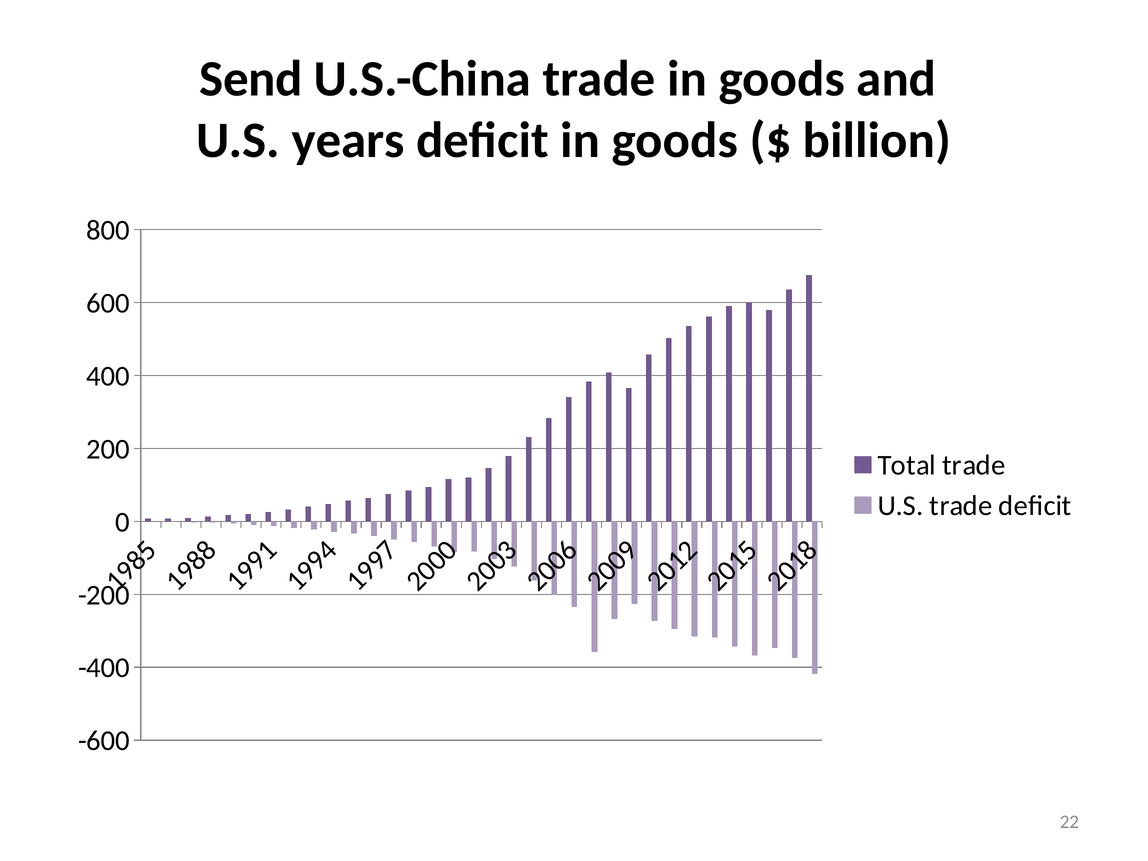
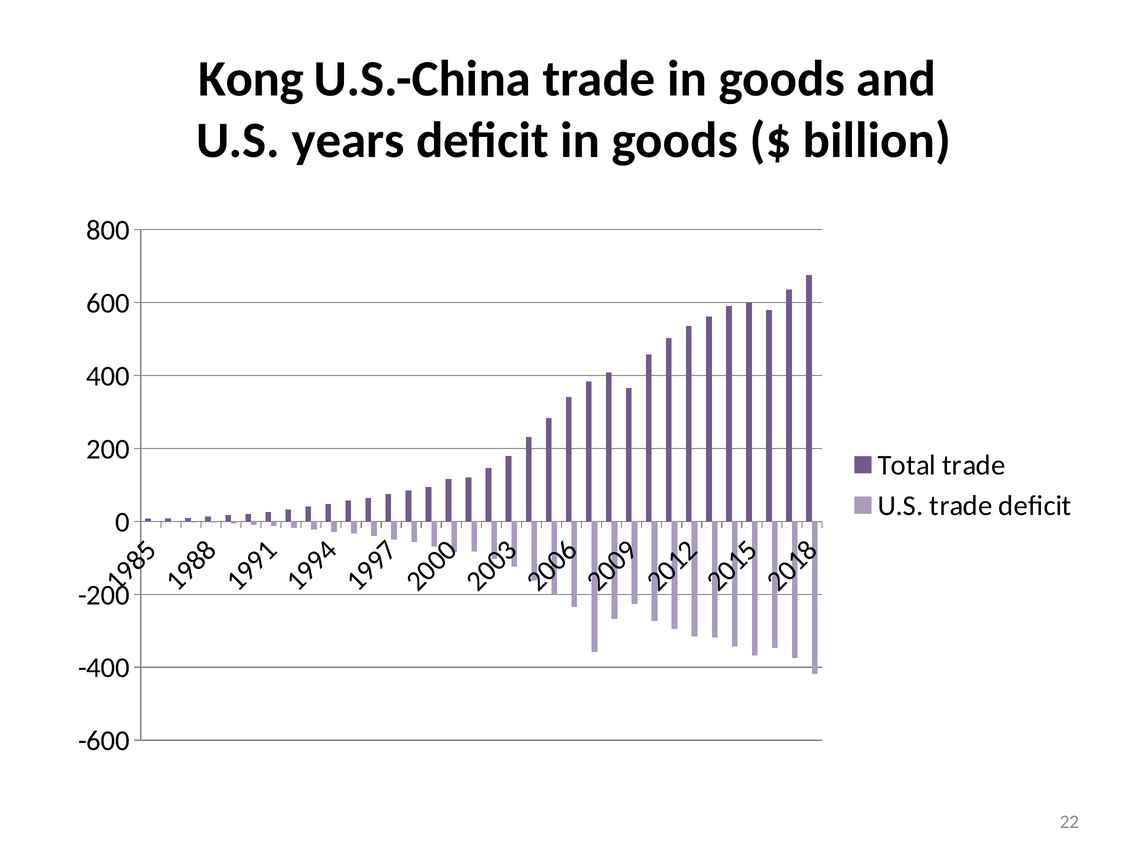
Send: Send -> Kong
